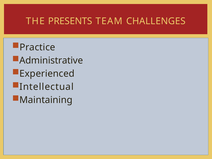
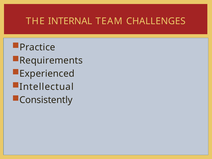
PRESENTS: PRESENTS -> INTERNAL
Administrative: Administrative -> Requirements
Maintaining: Maintaining -> Consistently
